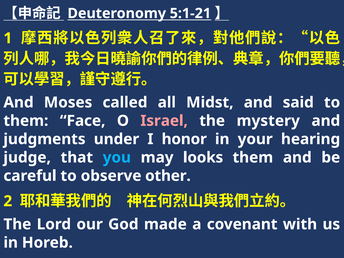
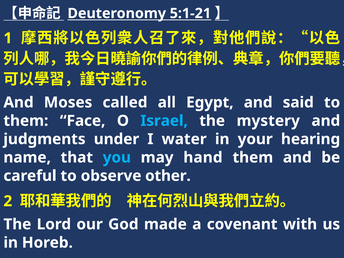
Midst: Midst -> Egypt
Israel colour: pink -> light blue
honor: honor -> water
judge: judge -> name
looks: looks -> hand
